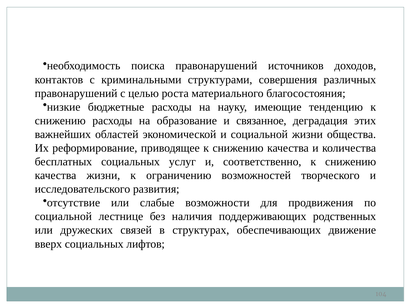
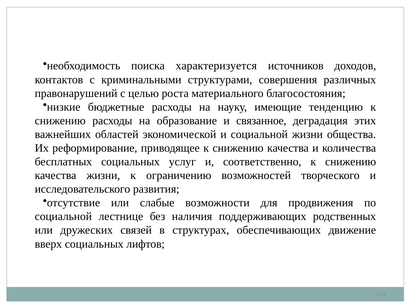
поиска правонарушений: правонарушений -> характеризуется
